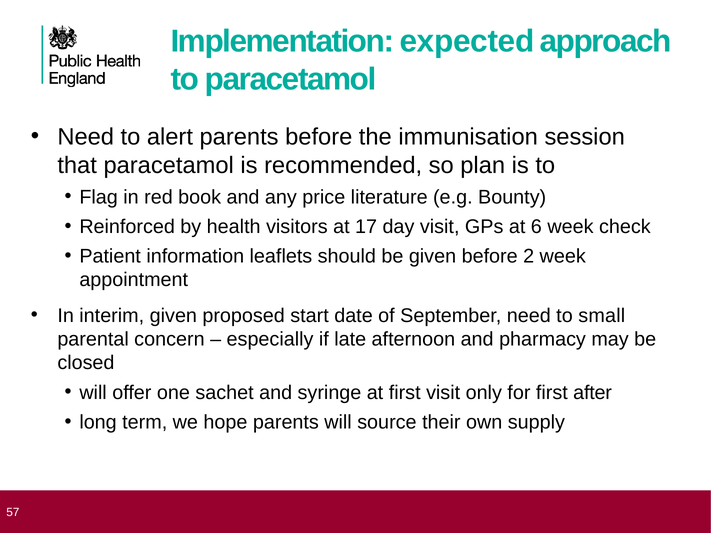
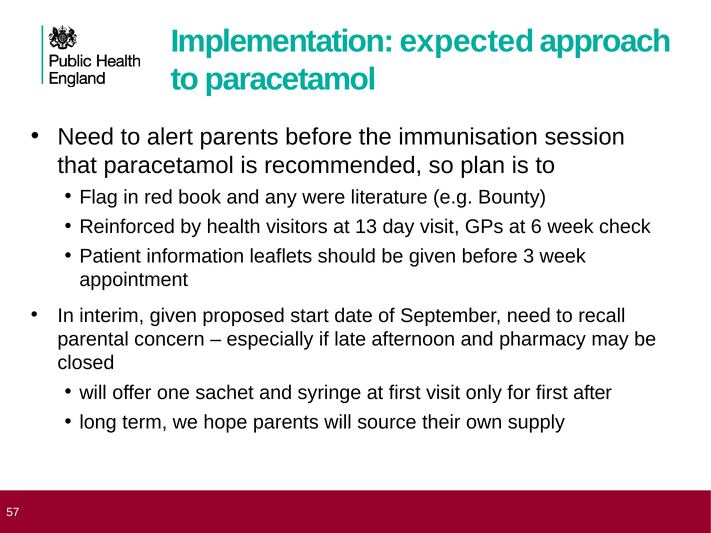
price: price -> were
17: 17 -> 13
2: 2 -> 3
small: small -> recall
